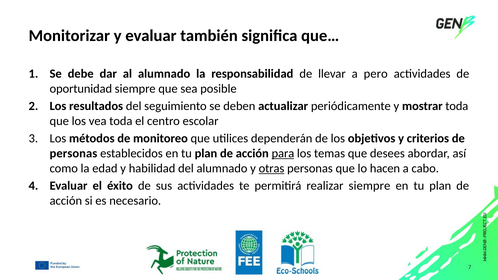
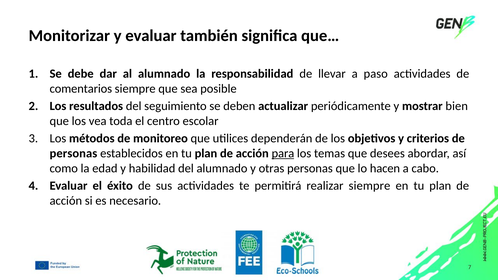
pero: pero -> paso
oportunidad: oportunidad -> comentarios
mostrar toda: toda -> bien
otras underline: present -> none
